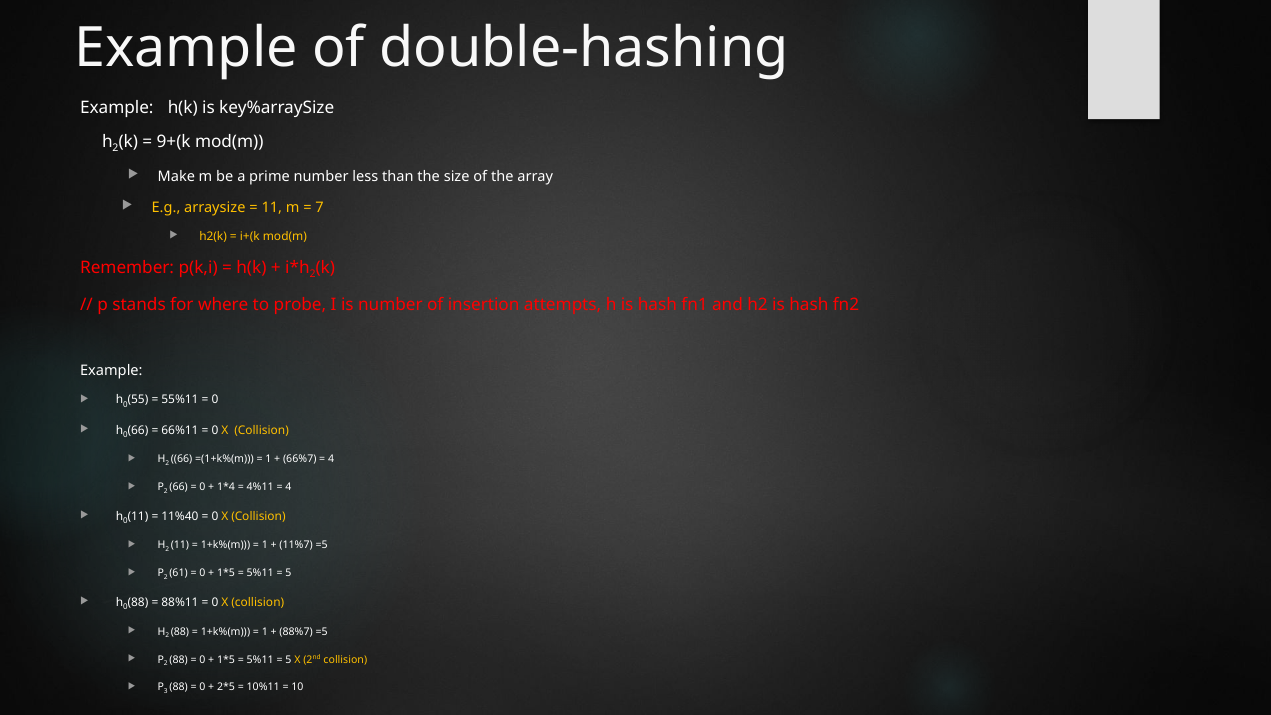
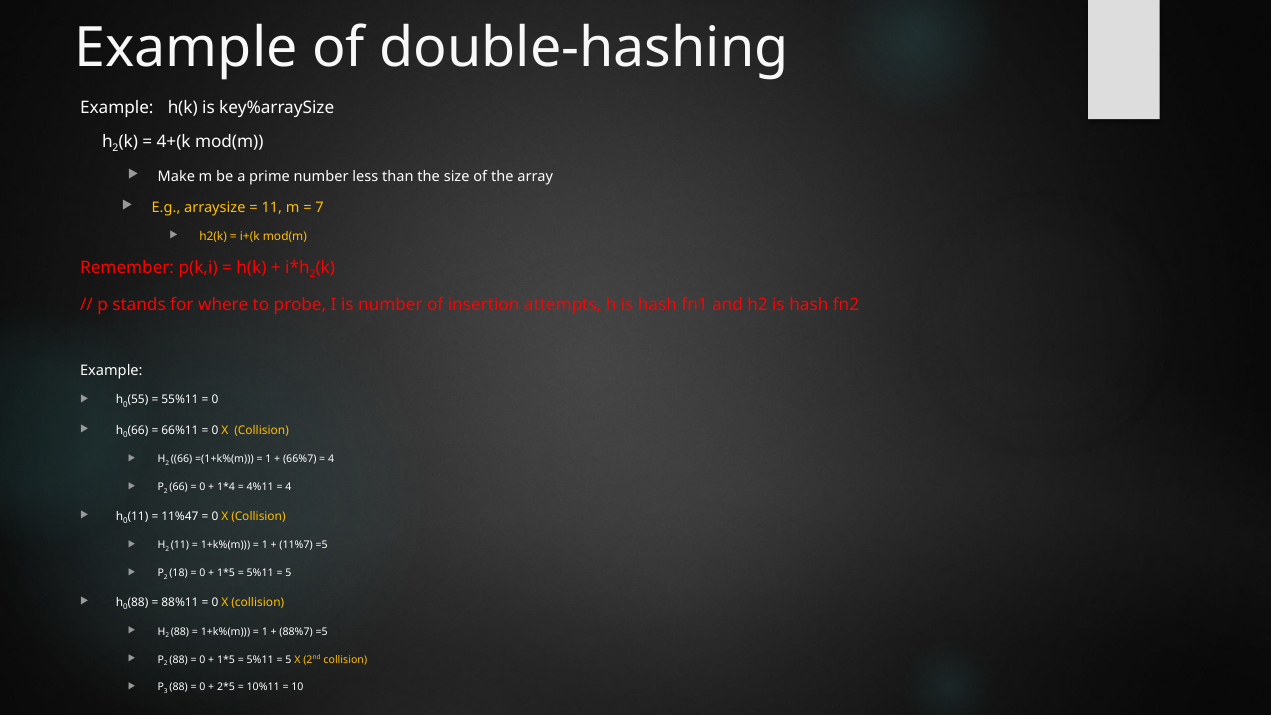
9+(k: 9+(k -> 4+(k
11%40: 11%40 -> 11%47
61: 61 -> 18
